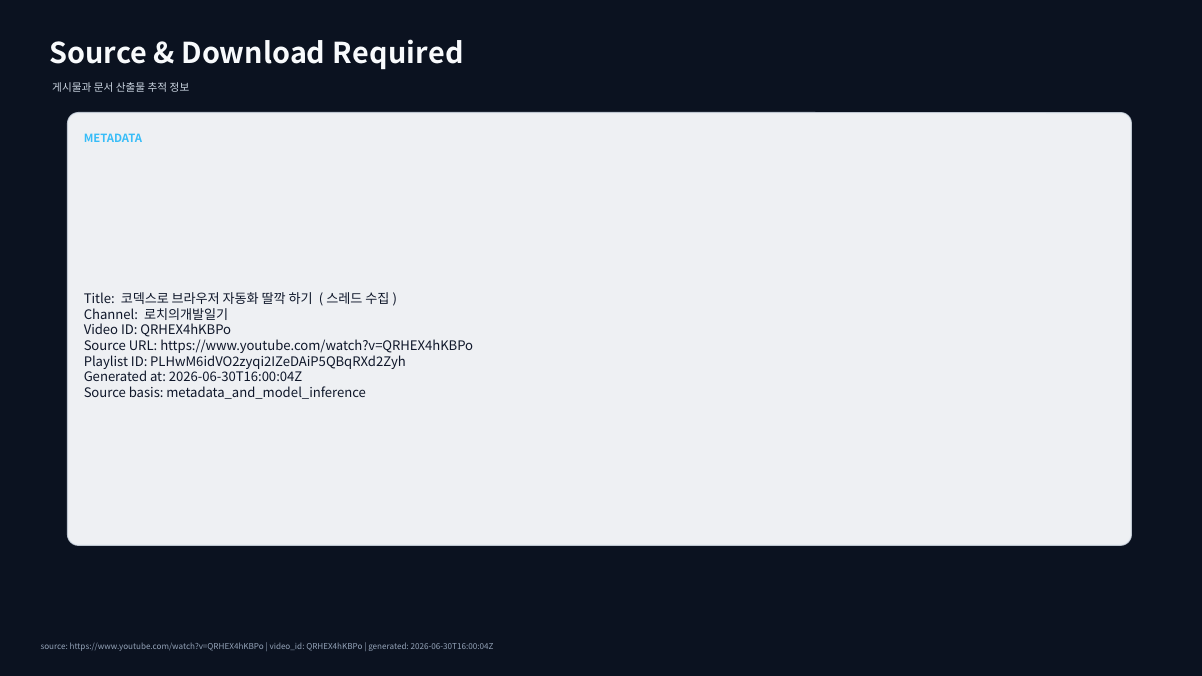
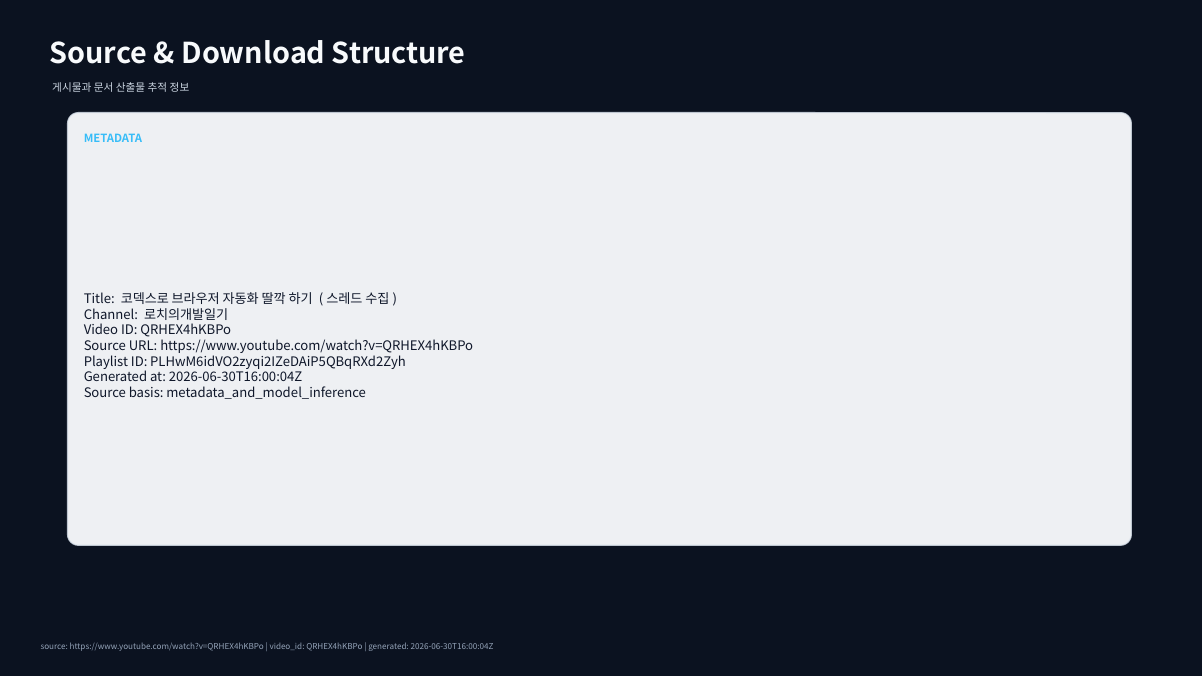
Required: Required -> Structure
